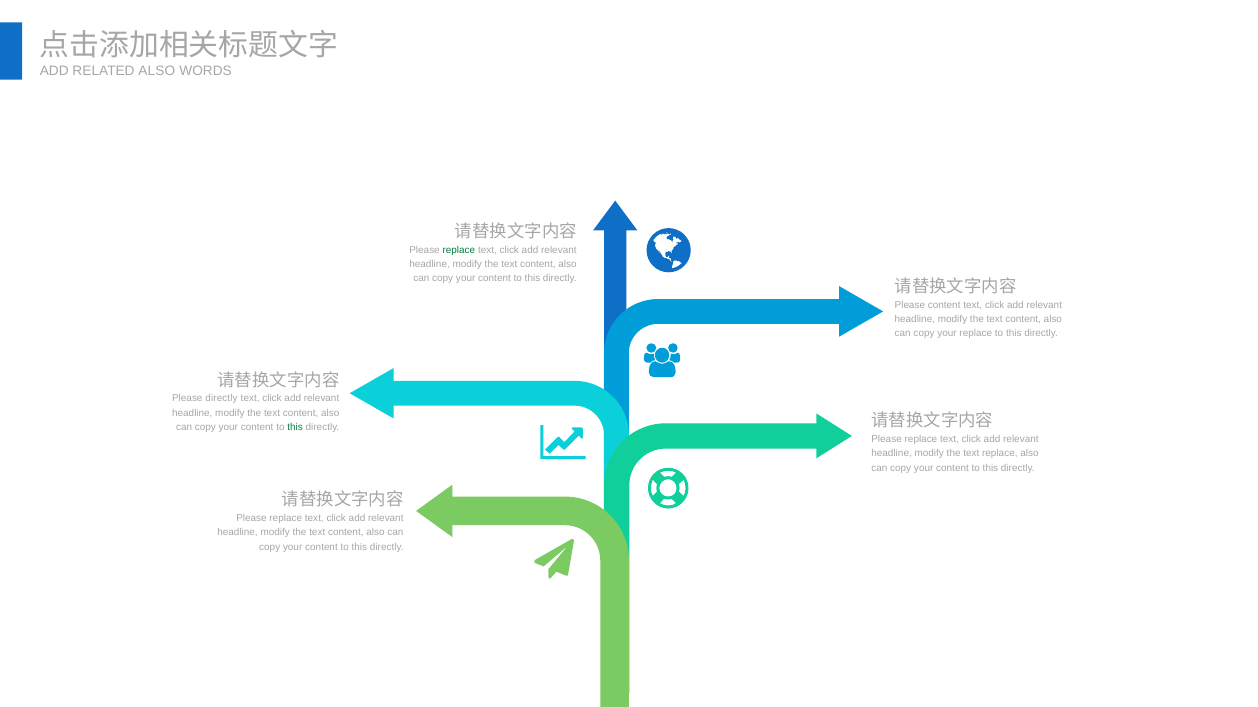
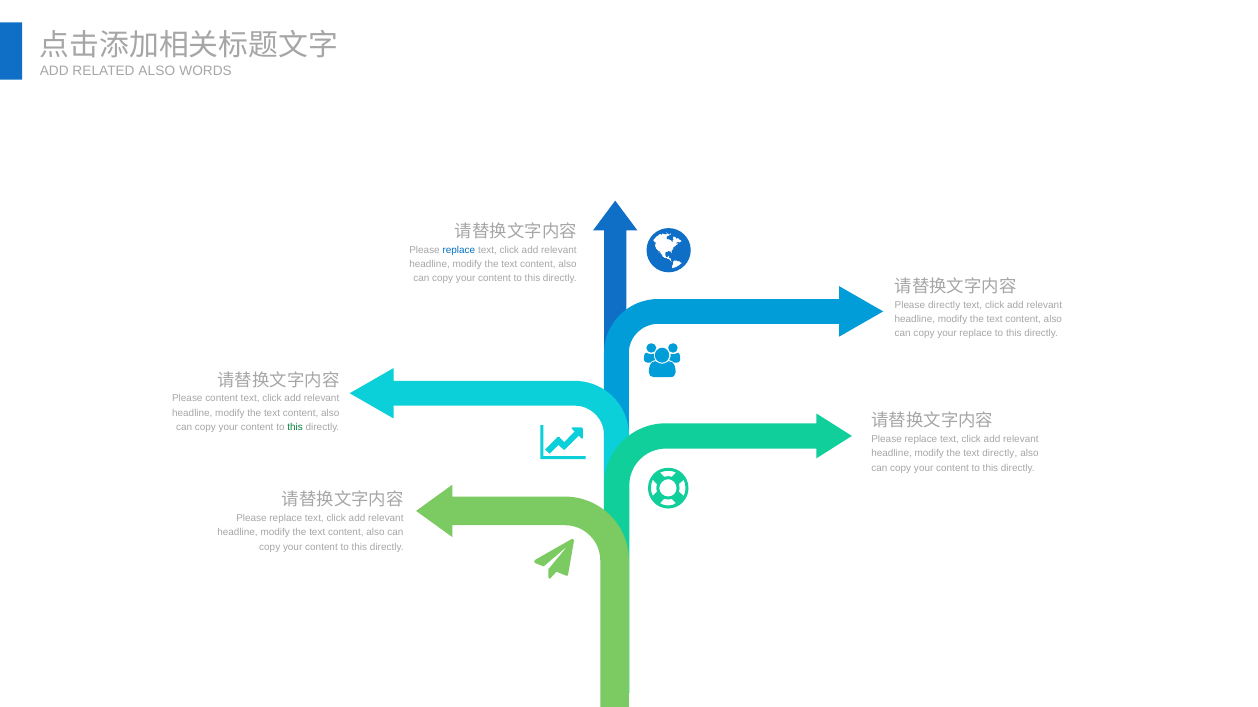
replace at (459, 250) colour: green -> blue
Please content: content -> directly
Please directly: directly -> content
text replace: replace -> directly
